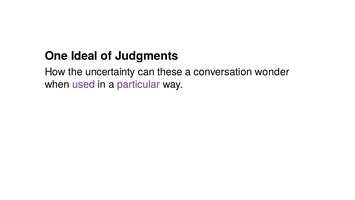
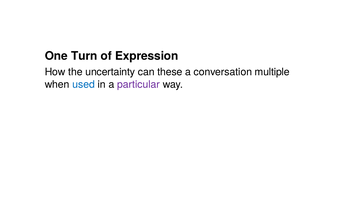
Ideal: Ideal -> Turn
Judgments: Judgments -> Expression
wonder: wonder -> multiple
used colour: purple -> blue
